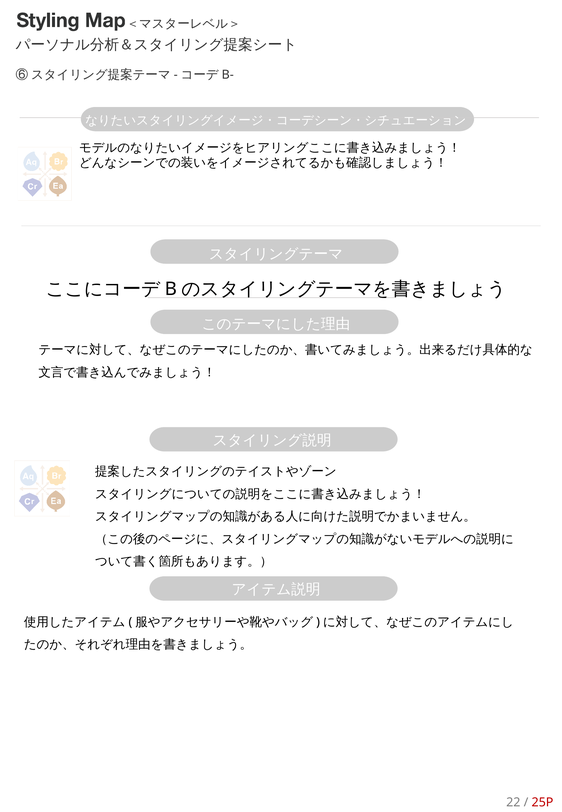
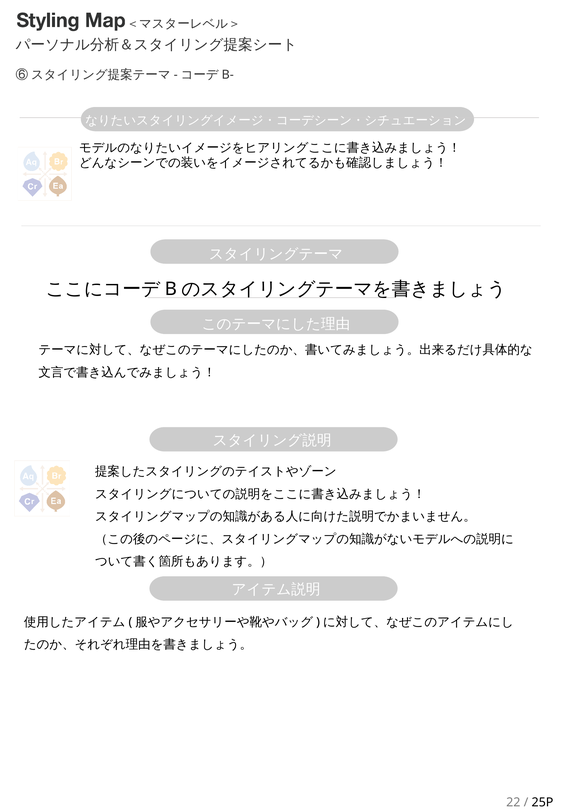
25P colour: red -> black
